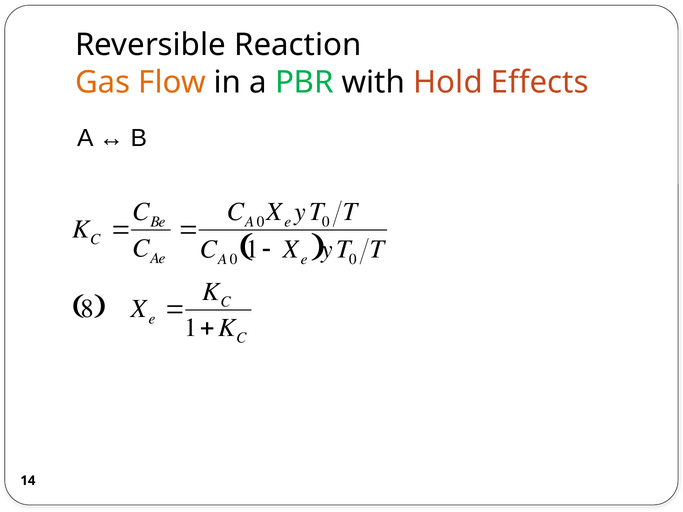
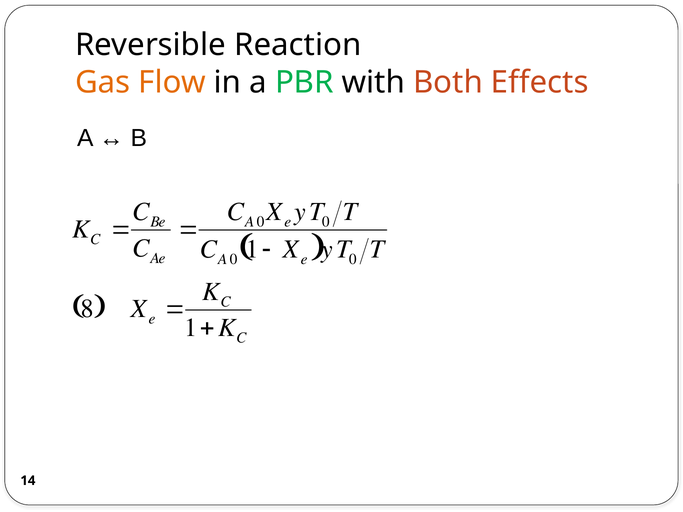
Hold: Hold -> Both
